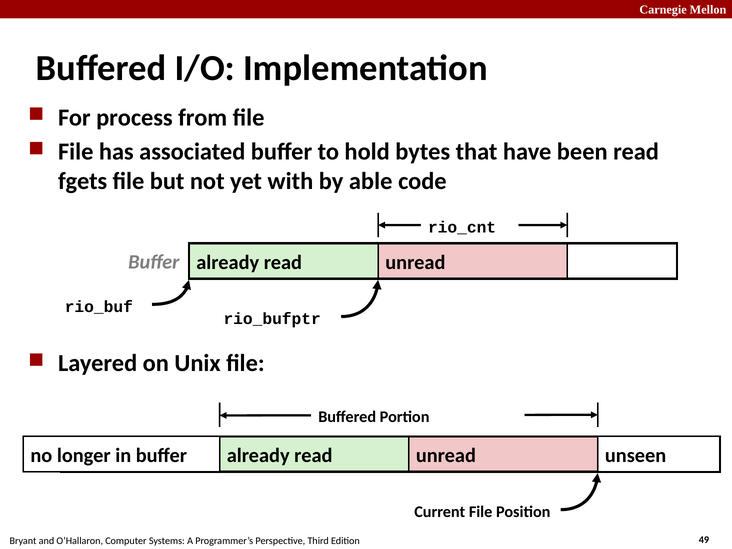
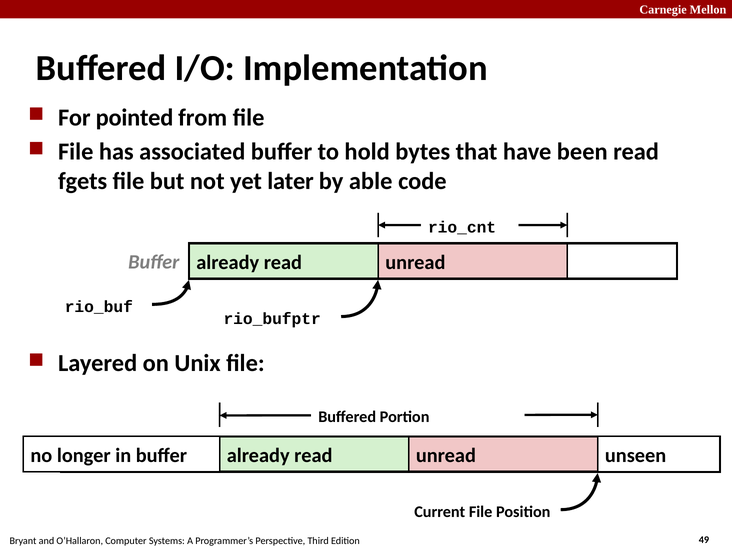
process: process -> pointed
with: with -> later
